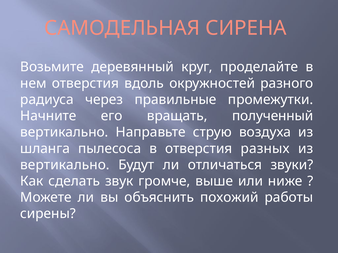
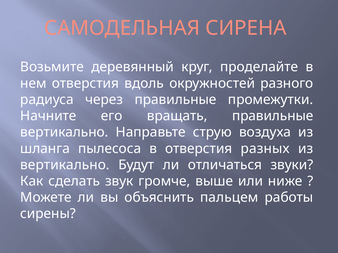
вращать полученный: полученный -> правильные
похожий: похожий -> пальцем
